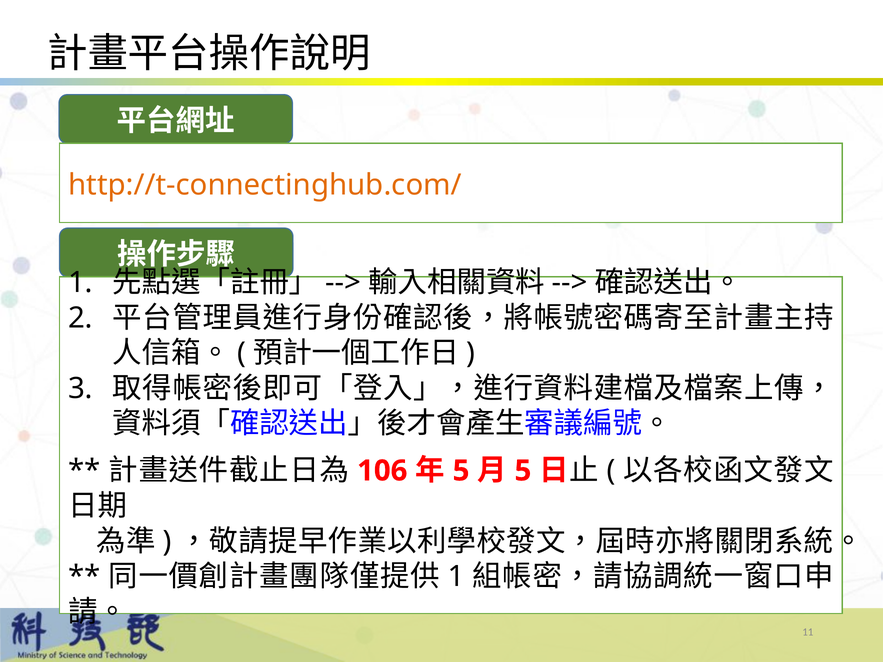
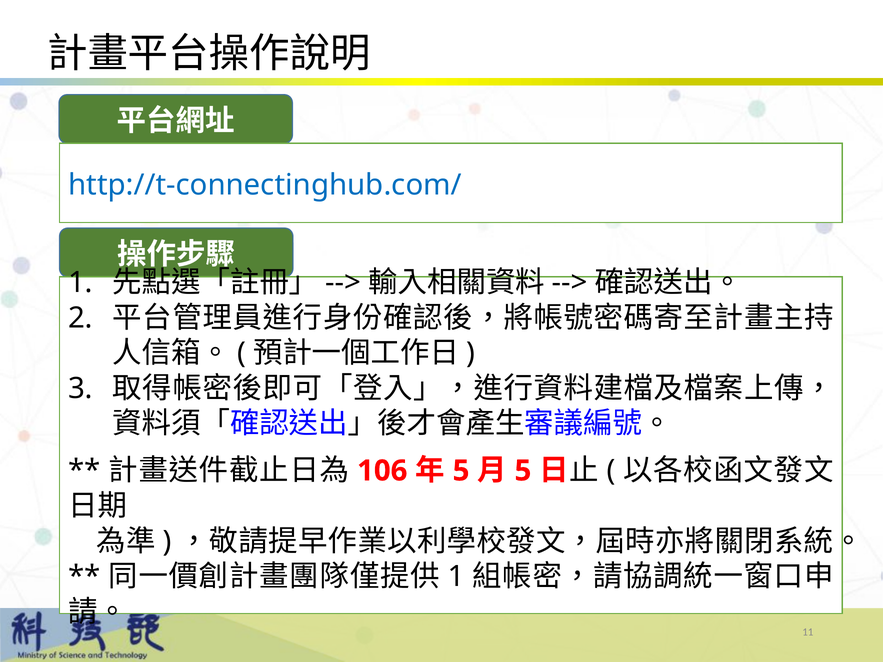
http://t-connectinghub.com/ colour: orange -> blue
